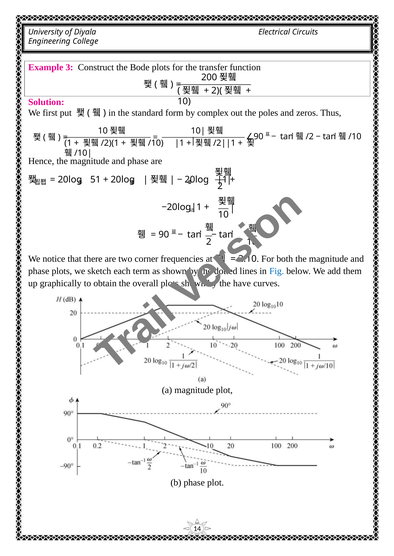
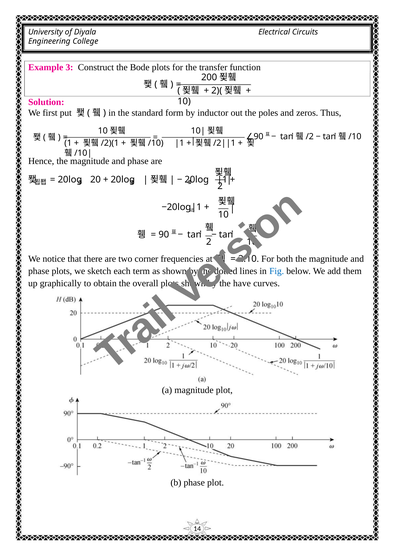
complex: complex -> inductor
51: 51 -> 20
